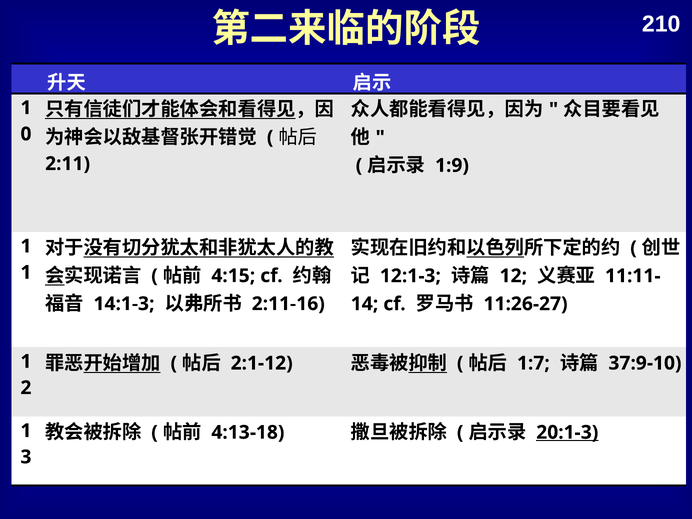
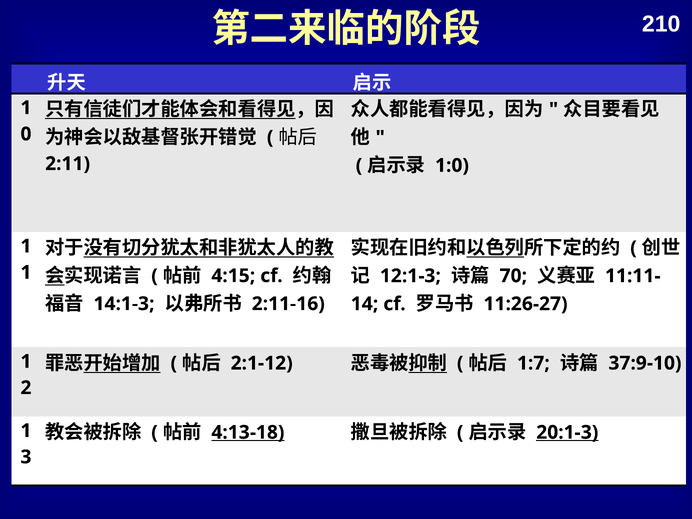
1:9: 1:9 -> 1:0
12: 12 -> 70
4:13-18 underline: none -> present
